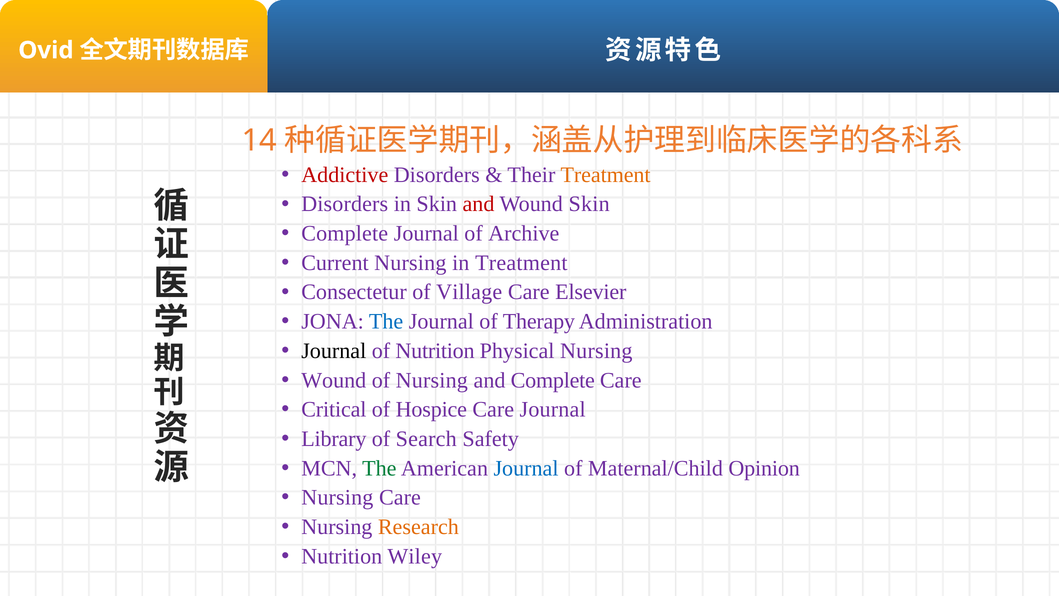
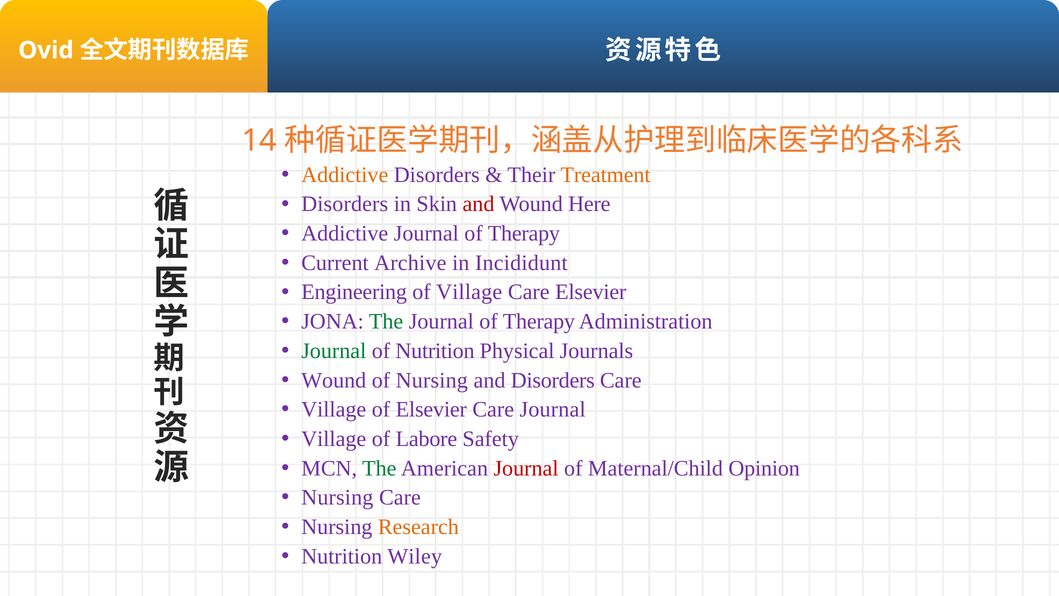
Addictive at (345, 175) colour: red -> orange
Wound Skin: Skin -> Here
Complete at (345, 233): Complete -> Addictive
Archive at (524, 233): Archive -> Therapy
Current Nursing: Nursing -> Archive
in Treatment: Treatment -> Incididunt
Consectetur: Consectetur -> Engineering
The at (386, 321) colour: blue -> green
Journal at (334, 351) colour: black -> green
Physical Nursing: Nursing -> Journals
and Complete: Complete -> Disorders
Critical at (334, 409): Critical -> Village
of Hospice: Hospice -> Elsevier
Library at (334, 439): Library -> Village
Search: Search -> Labore
Journal at (526, 468) colour: blue -> red
